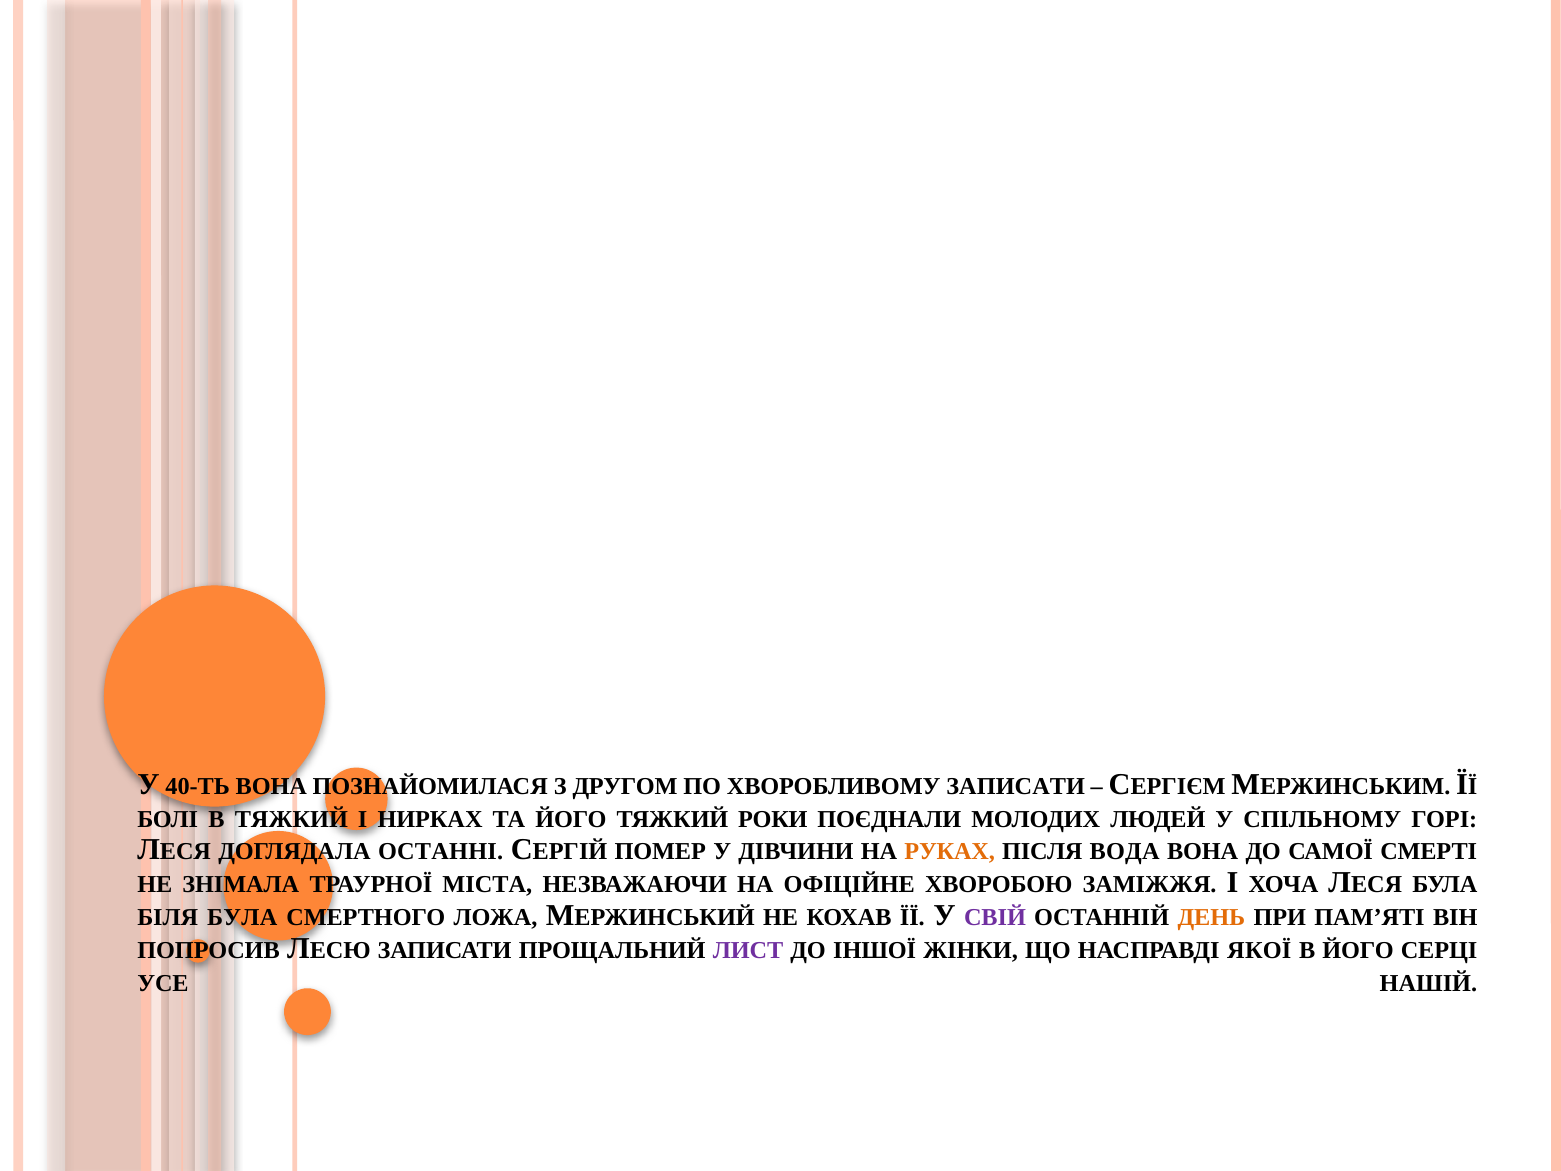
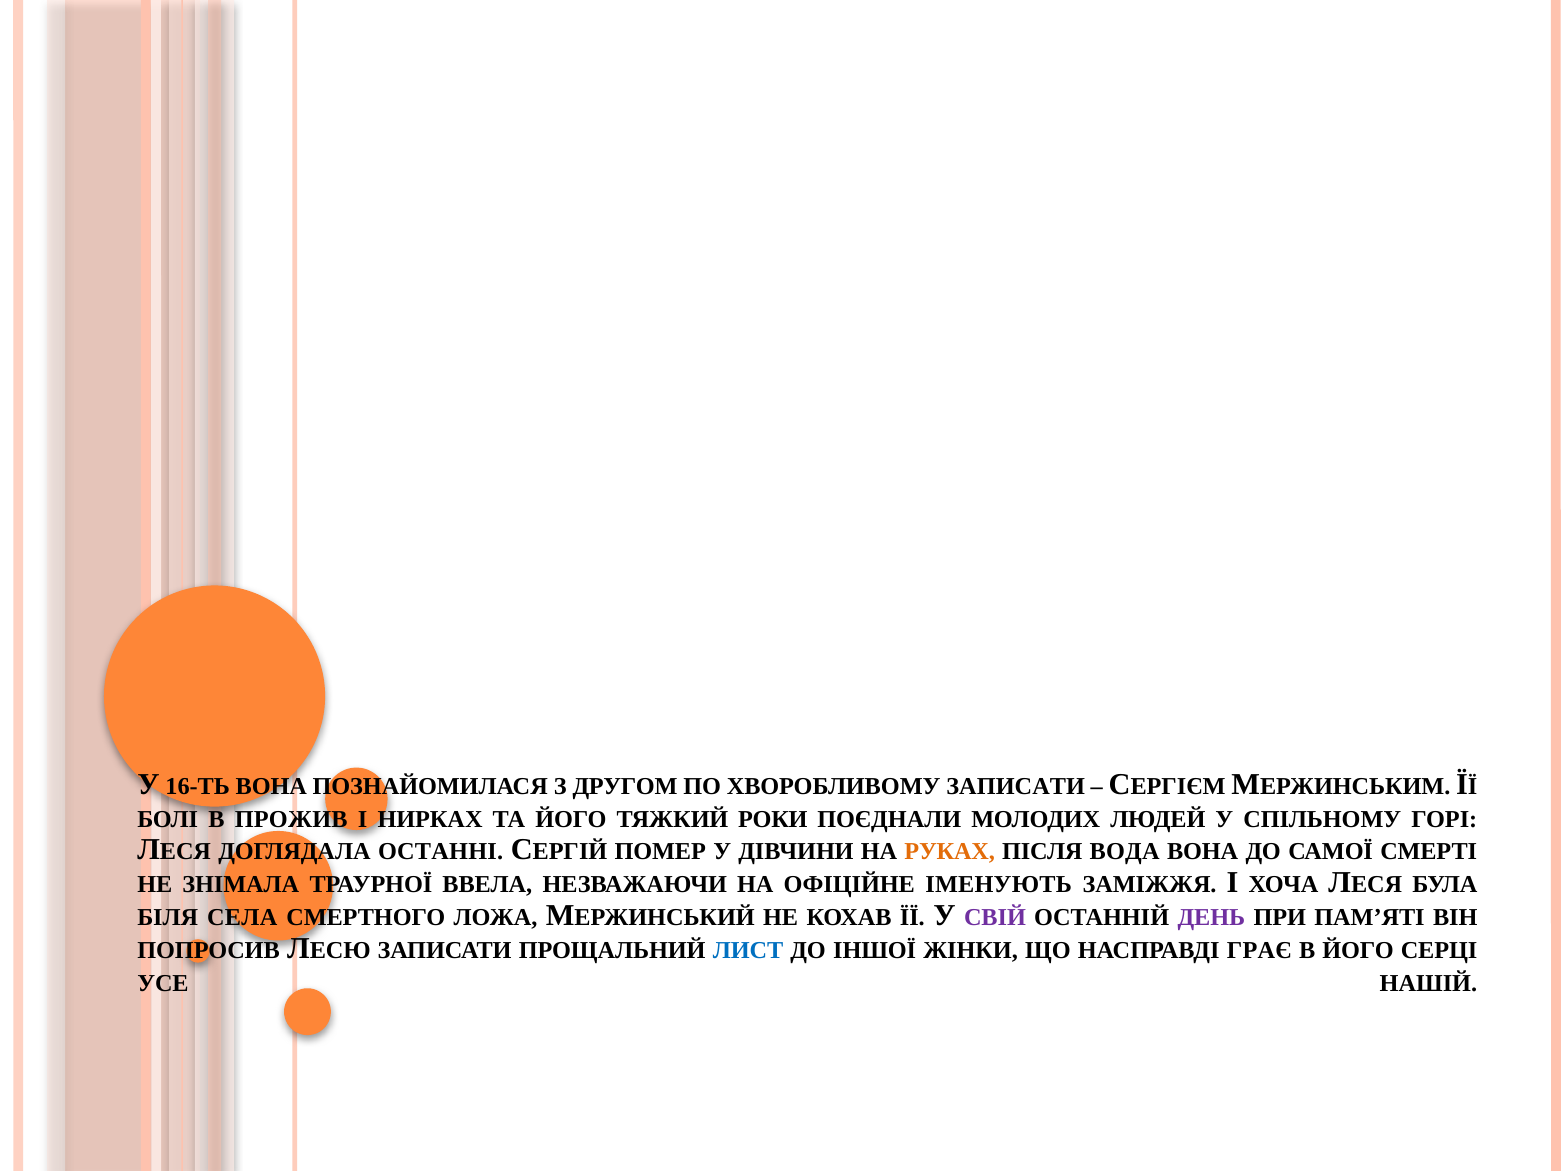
40-ТЬ: 40-ТЬ -> 16-ТЬ
В ТЯЖКИЙ: ТЯЖКИЙ -> ПРОЖИВ
МІСТА: МІСТА -> ВВЕЛА
ХВОРОБОЮ: ХВОРОБОЮ -> ІМЕНУЮТЬ
БІЛЯ БУЛА: БУЛА -> СЕЛА
ДЕНЬ colour: orange -> purple
ЛИСТ colour: purple -> blue
ЯКОЇ: ЯКОЇ -> ГРАЄ
